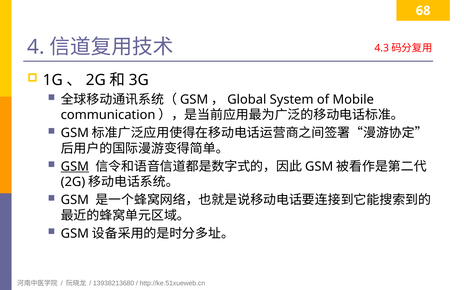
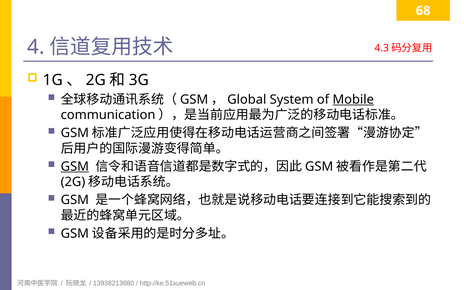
Mobile underline: none -> present
